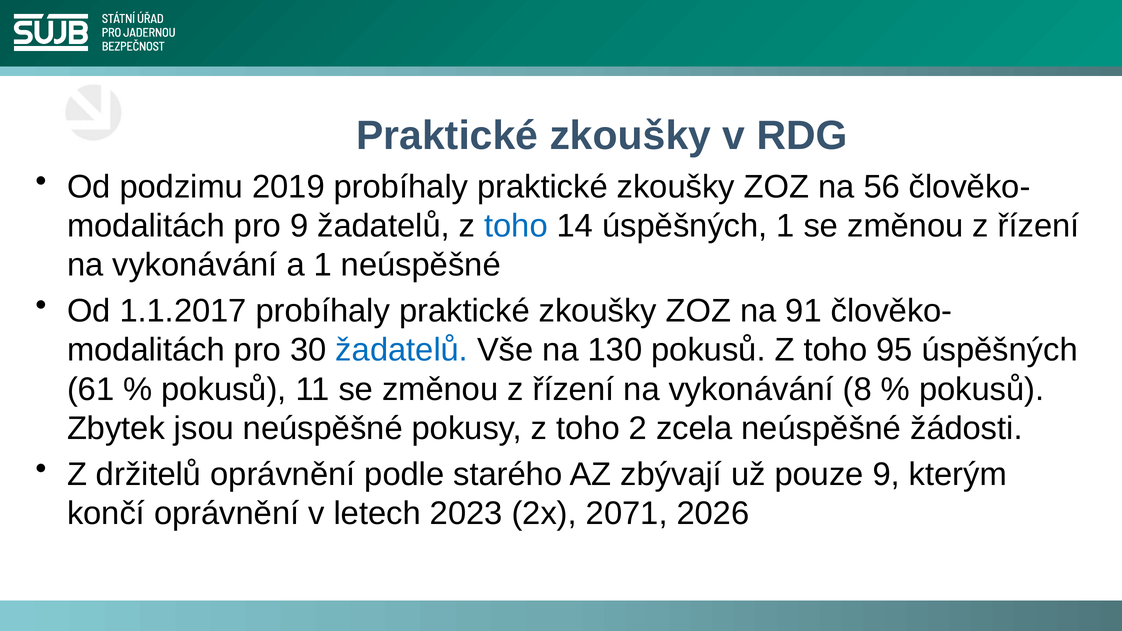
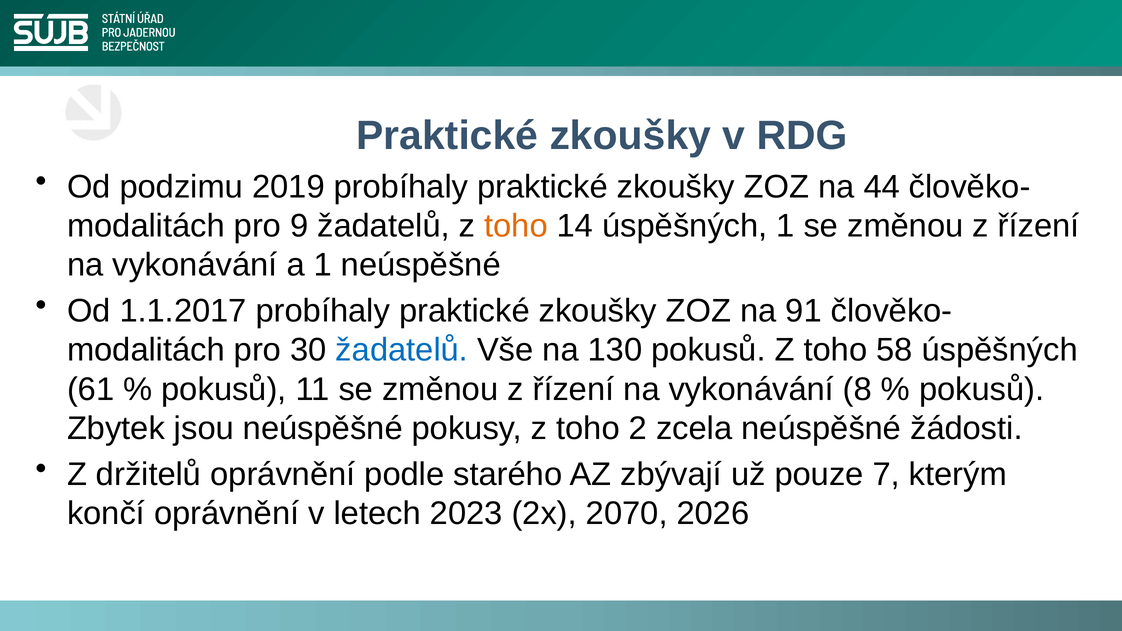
56: 56 -> 44
toho at (516, 226) colour: blue -> orange
95: 95 -> 58
pouze 9: 9 -> 7
2071: 2071 -> 2070
